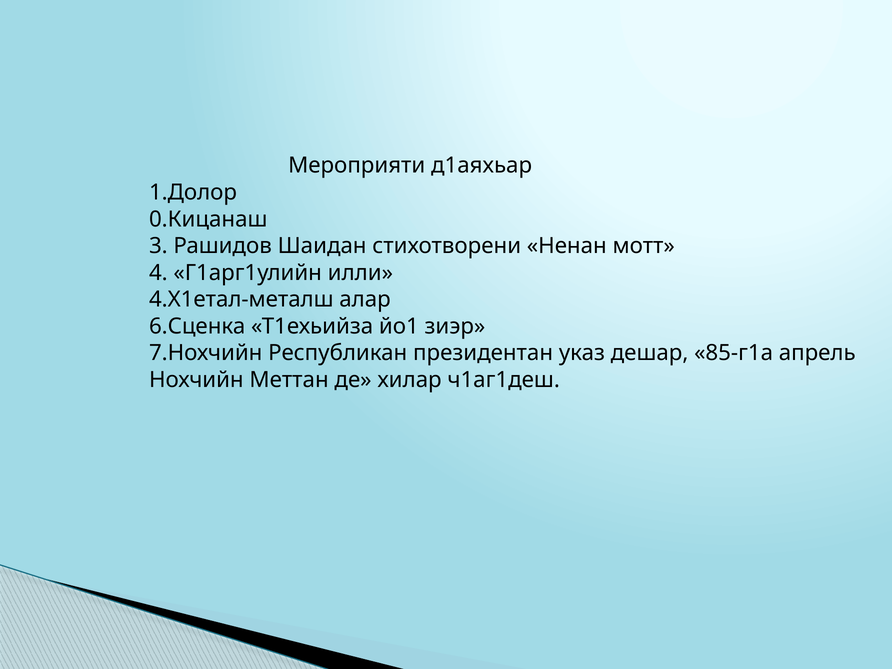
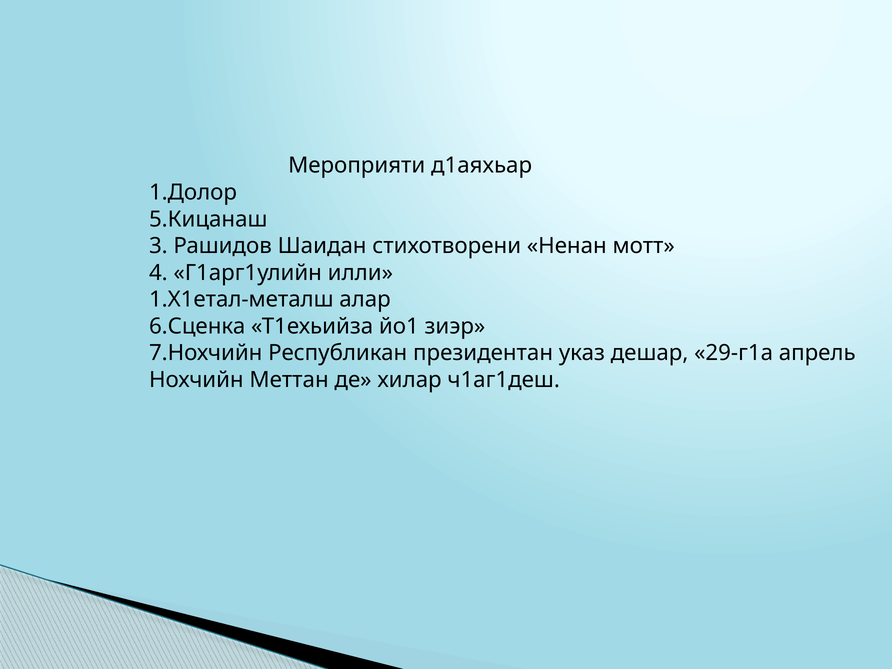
0.Кицанаш: 0.Кицанаш -> 5.Кицанаш
4.Х1етал-металш: 4.Х1етал-металш -> 1.Х1етал-металш
85-г1а: 85-г1а -> 29-г1а
